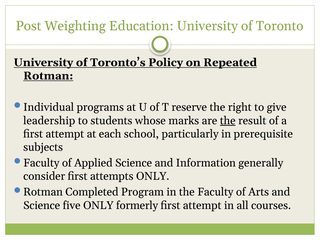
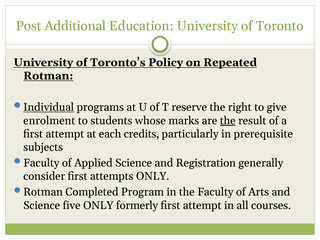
Weighting: Weighting -> Additional
Individual underline: none -> present
leadership: leadership -> enrolment
school: school -> credits
Information: Information -> Registration
